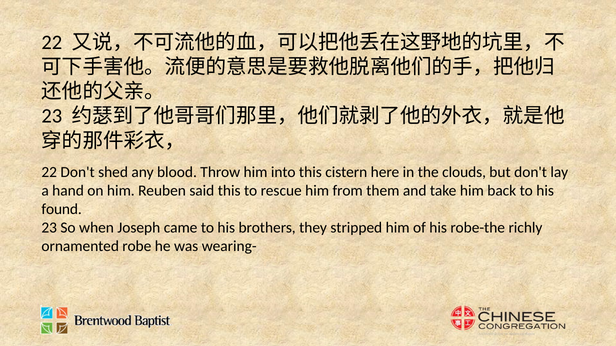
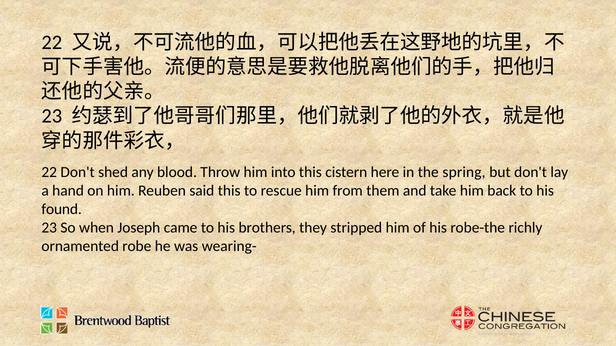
clouds: clouds -> spring
